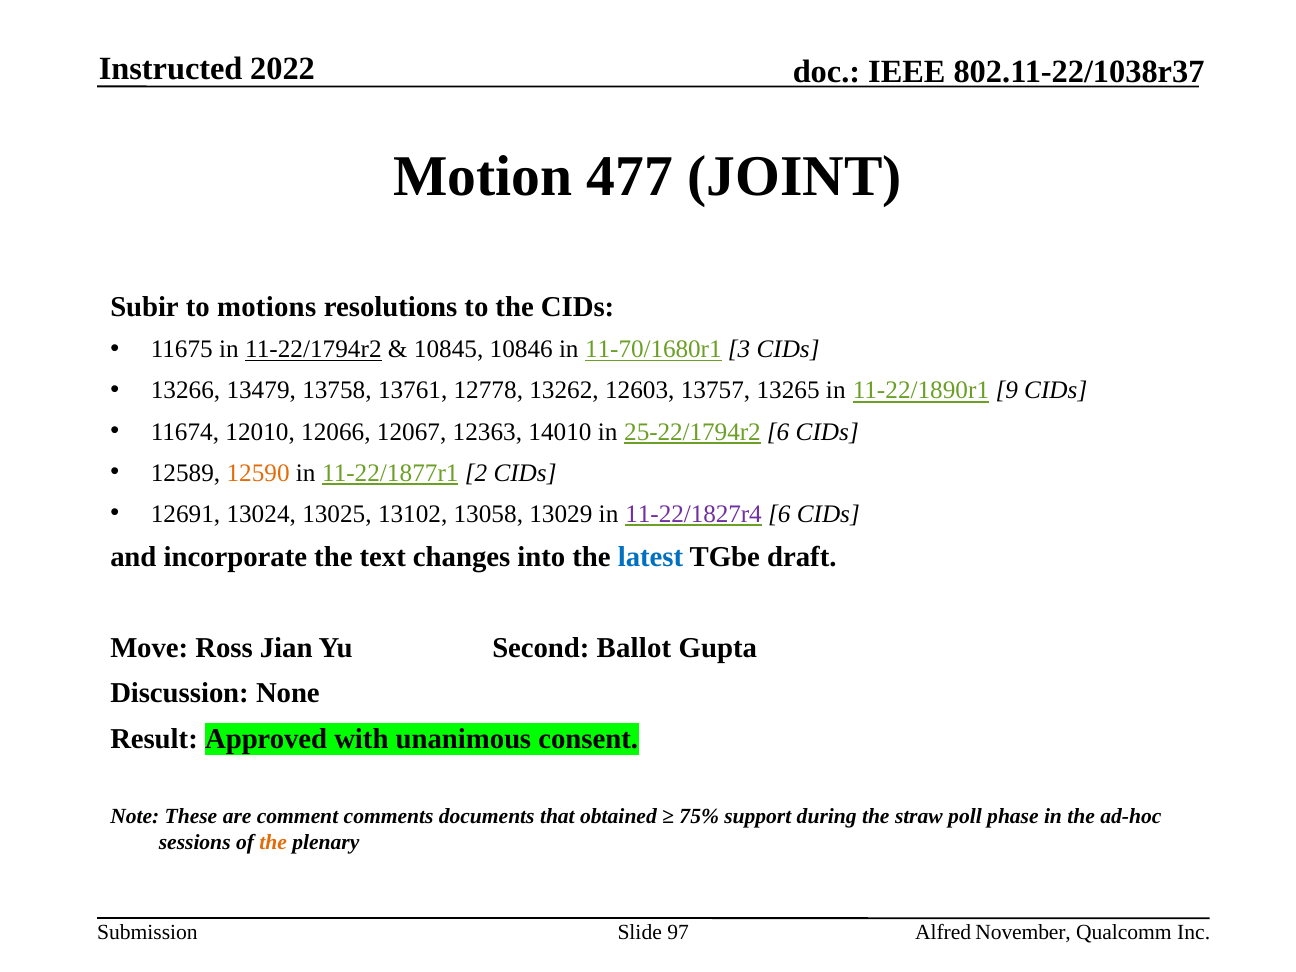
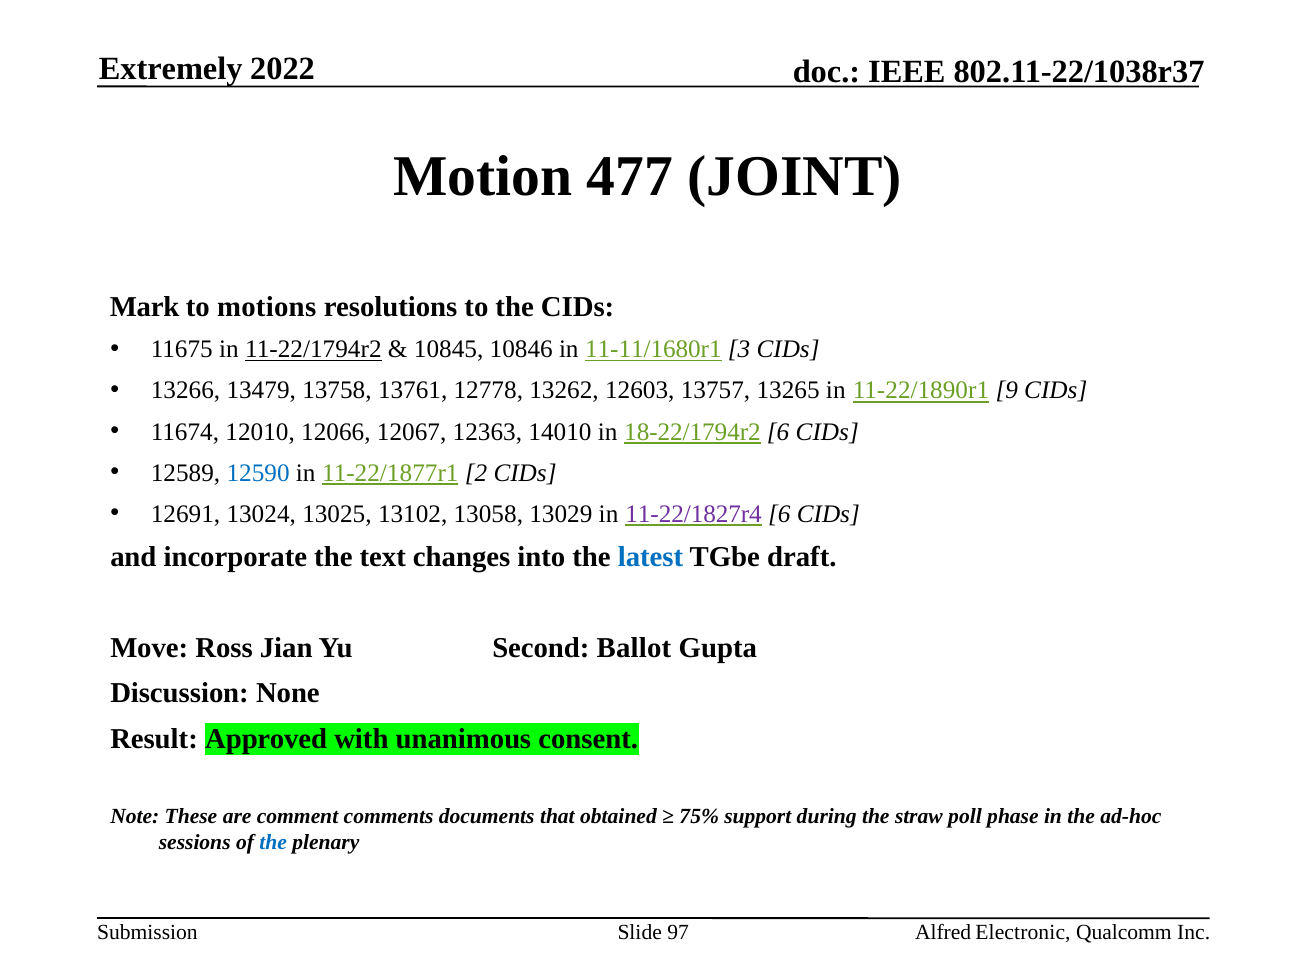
Instructed: Instructed -> Extremely
Subir: Subir -> Mark
11-70/1680r1: 11-70/1680r1 -> 11-11/1680r1
25-22/1794r2: 25-22/1794r2 -> 18-22/1794r2
12590 colour: orange -> blue
the at (273, 842) colour: orange -> blue
November: November -> Electronic
